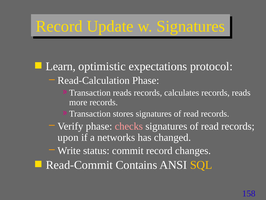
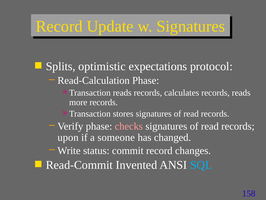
Learn: Learn -> Splits
networks: networks -> someone
Contains: Contains -> Invented
SQL colour: yellow -> light blue
